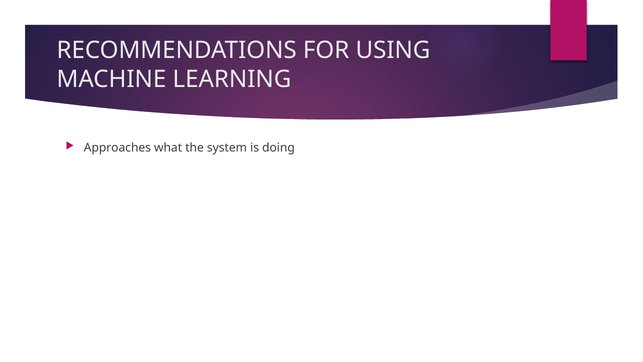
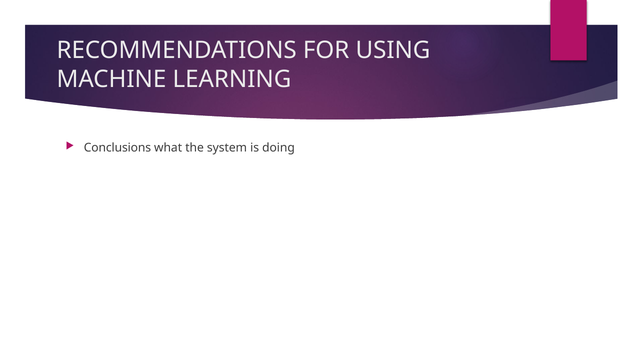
Approaches: Approaches -> Conclusions
